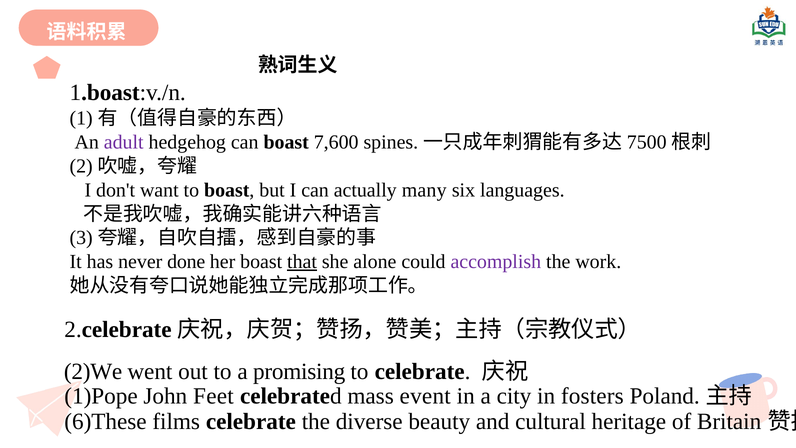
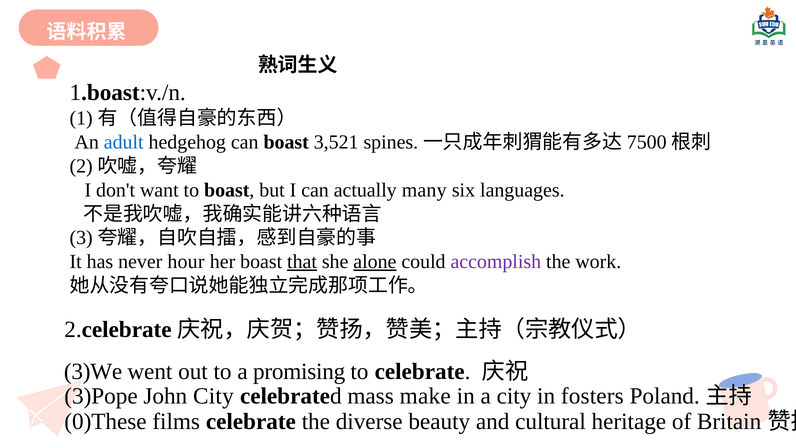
adult colour: purple -> blue
7,600: 7,600 -> 3,521
done: done -> hour
alone underline: none -> present
2)We: 2)We -> 3)We
1)Pope: 1)Pope -> 3)Pope
John Feet: Feet -> City
event: event -> make
6)These: 6)These -> 0)These
